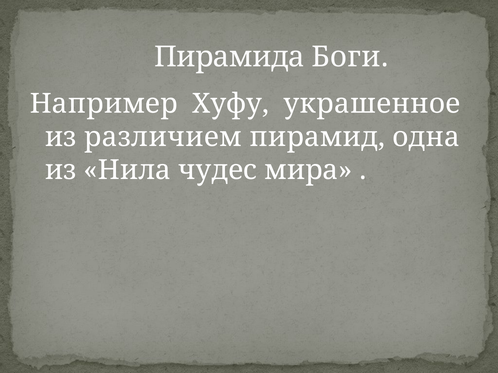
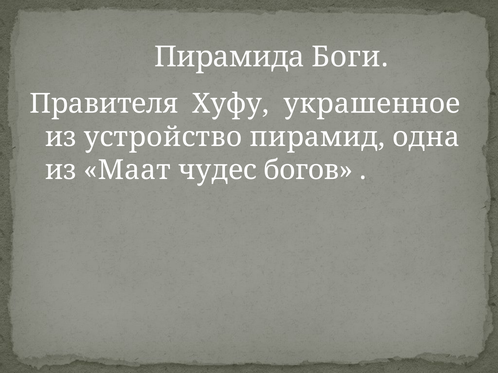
Например: Например -> Правителя
различием: различием -> устройство
Нила: Нила -> Маат
мира: мира -> богов
